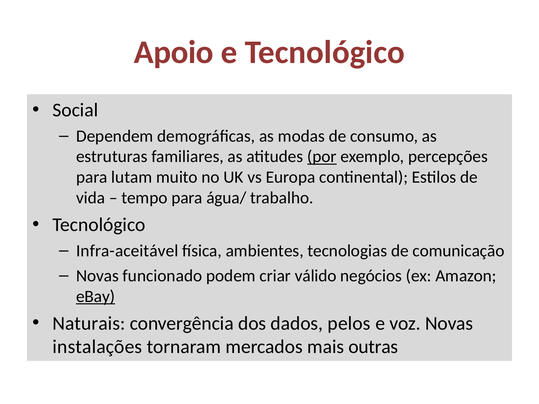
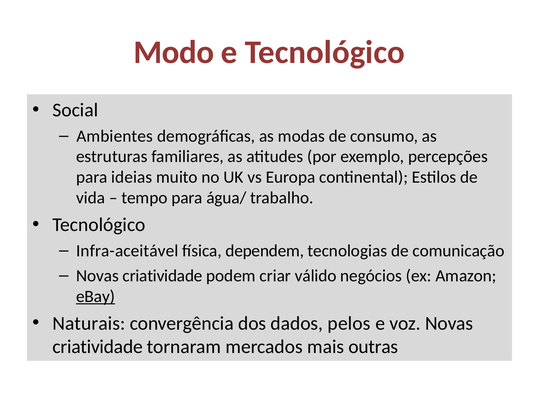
Apoio: Apoio -> Modo
Dependem: Dependem -> Ambientes
por underline: present -> none
lutam: lutam -> ideias
ambientes: ambientes -> dependem
funcionado at (162, 276): funcionado -> criatividade
instalações at (97, 347): instalações -> criatividade
